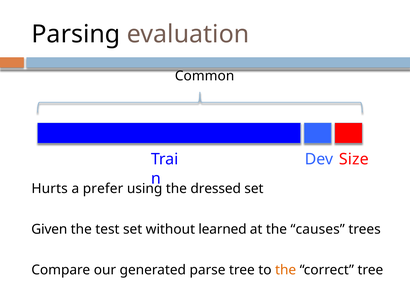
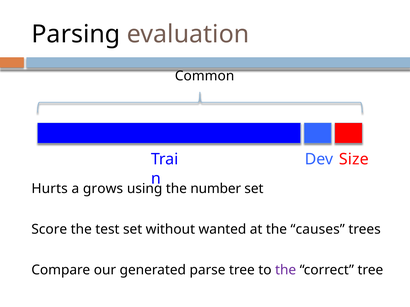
prefer: prefer -> grows
dressed: dressed -> number
Given: Given -> Score
learned: learned -> wanted
the at (286, 270) colour: orange -> purple
